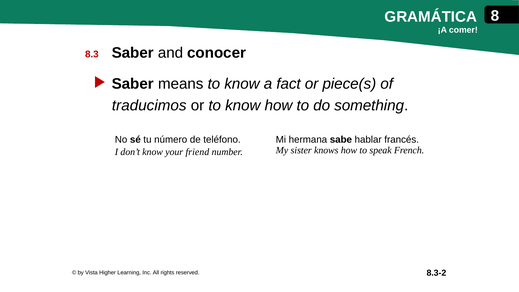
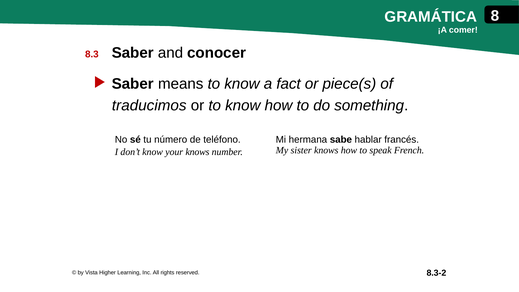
your friend: friend -> knows
